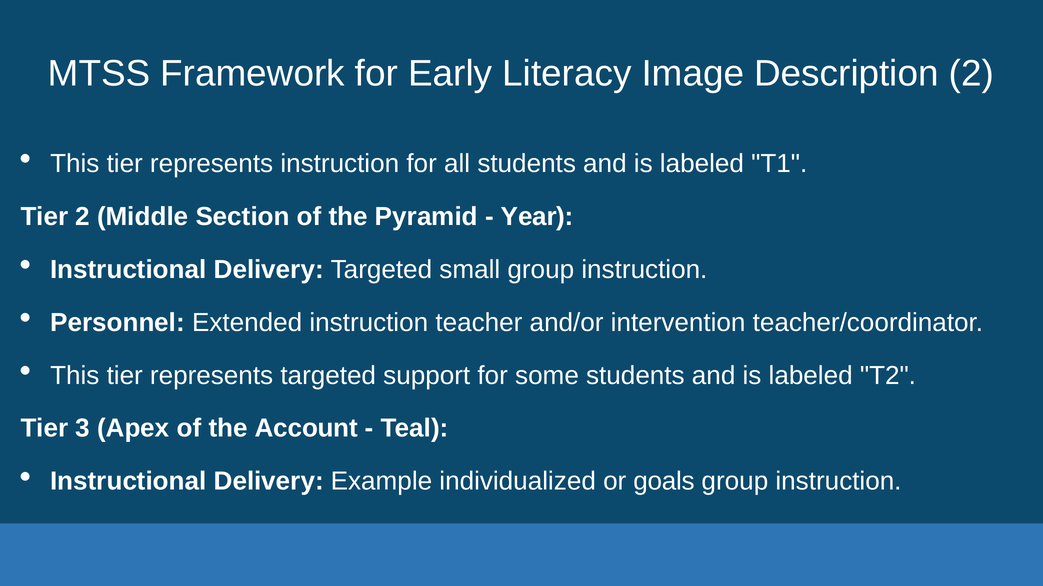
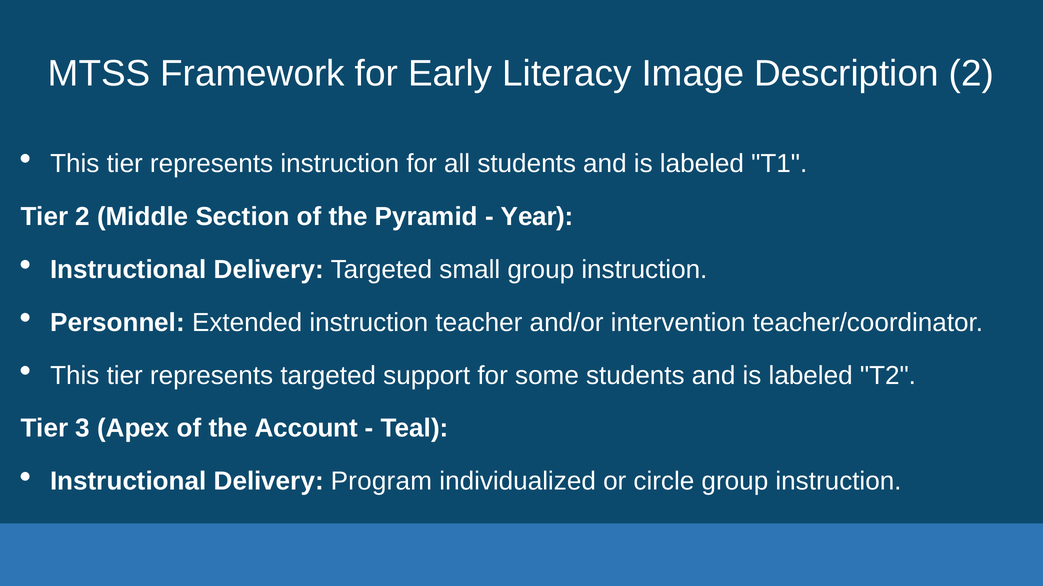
Example: Example -> Program
goals: goals -> circle
